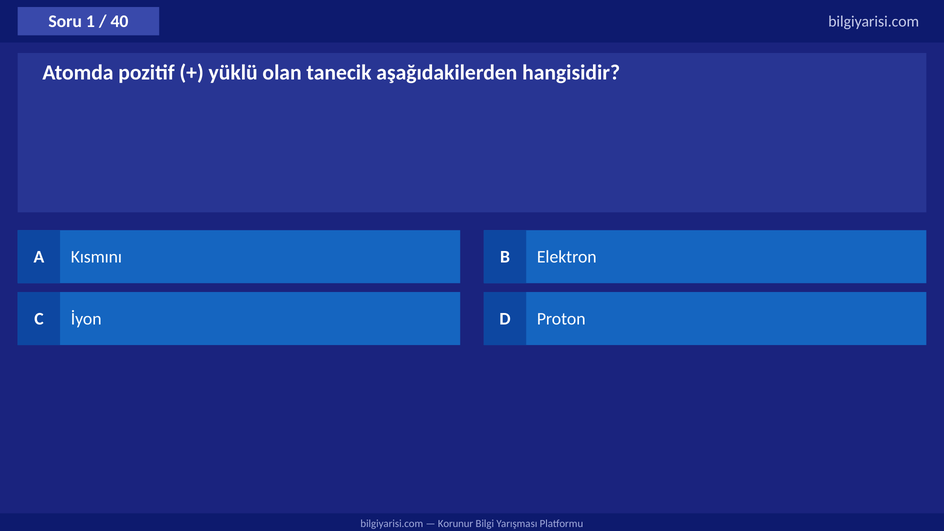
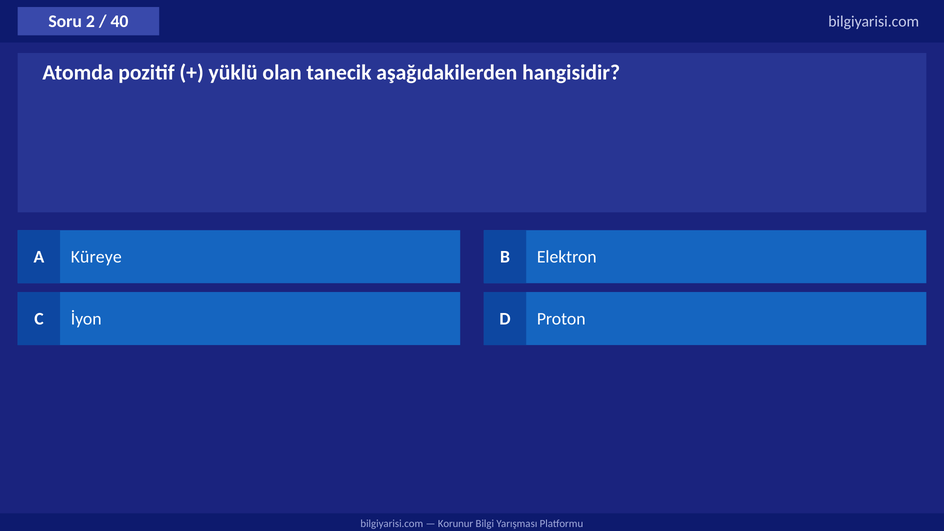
1: 1 -> 2
Kısmını: Kısmını -> Küreye
